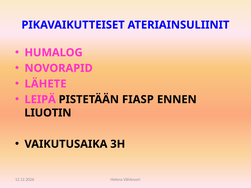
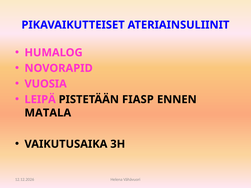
LÄHETE: LÄHETE -> VUOSIA
LIUOTIN: LIUOTIN -> MATALA
